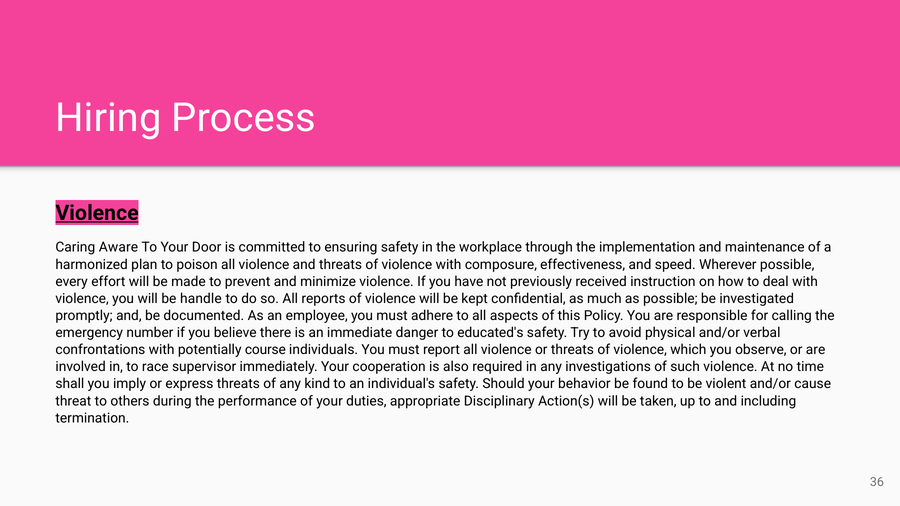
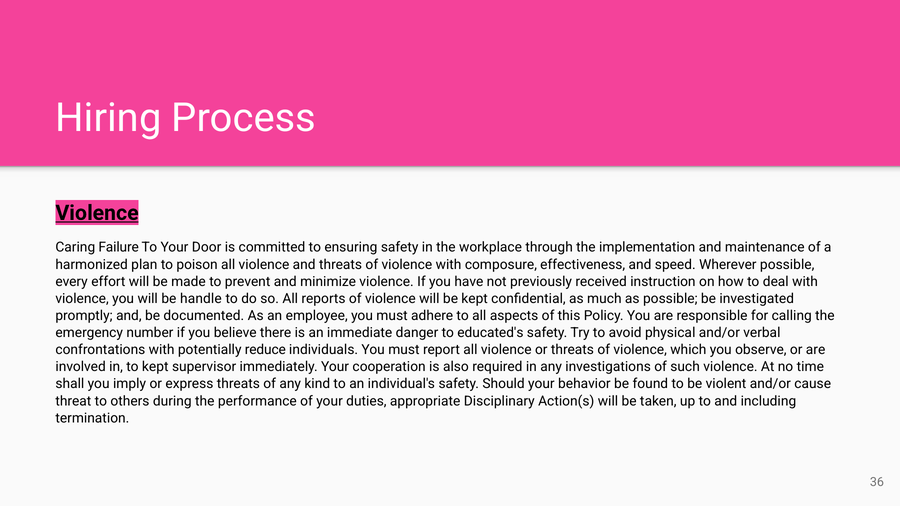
Aware: Aware -> Failure
course: course -> reduce
to race: race -> kept
